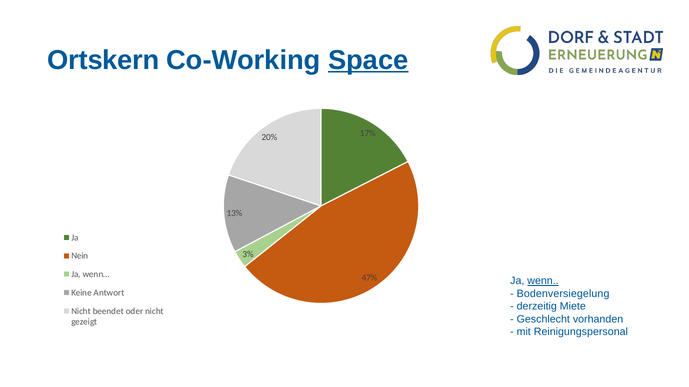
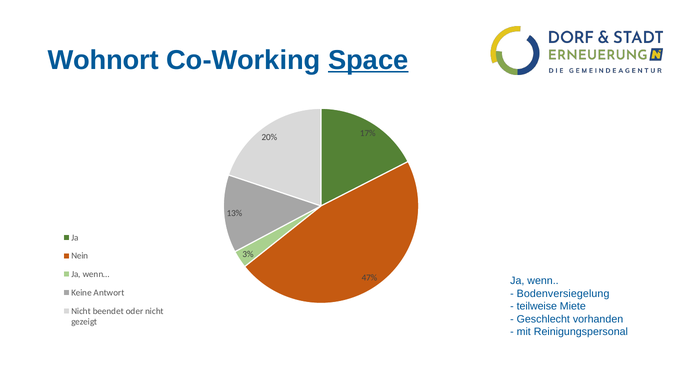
Ortskern: Ortskern -> Wohnort
wenn underline: present -> none
derzeitig: derzeitig -> teilweise
